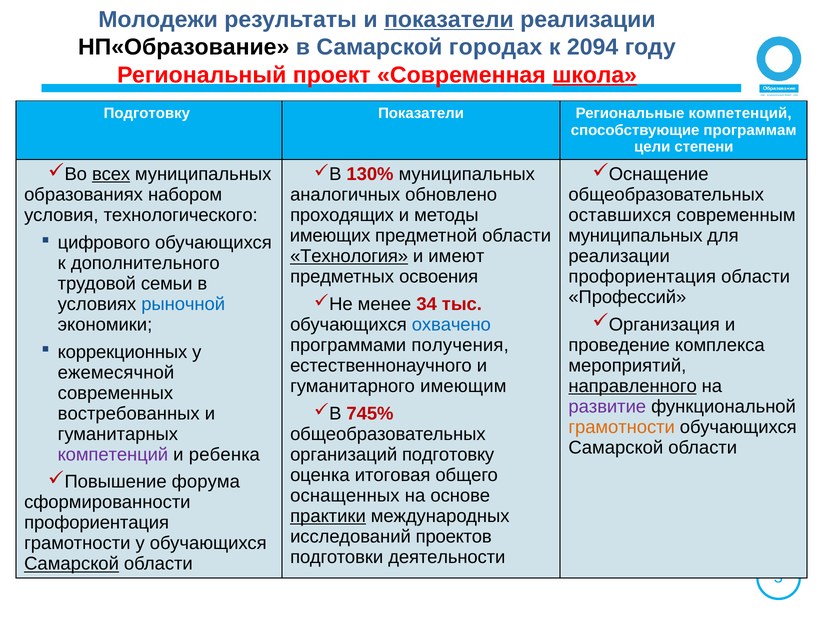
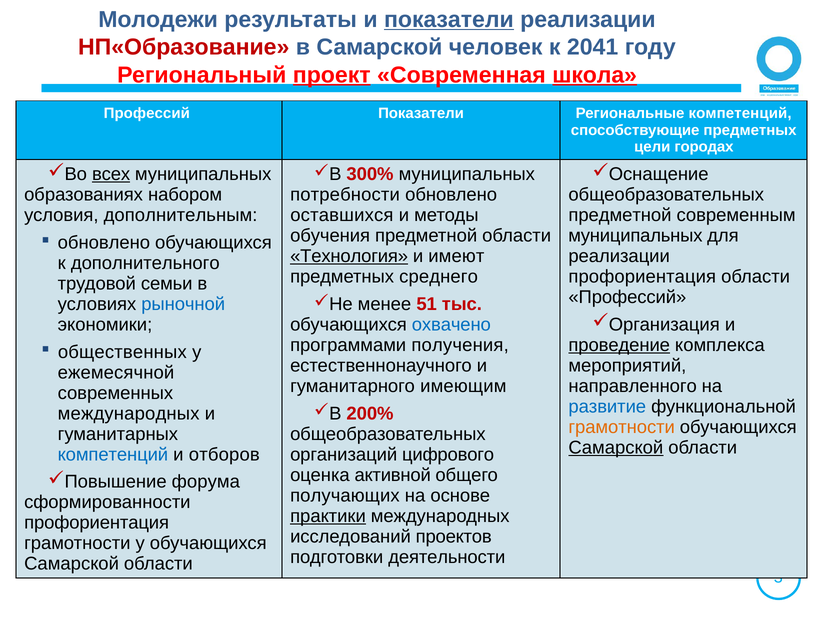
НП«Образование colour: black -> red
городах: городах -> человек
2094: 2094 -> 2041
проект underline: none -> present
Подготовку at (147, 114): Подготовку -> Профессий
способствующие программам: программам -> предметных
степени: степени -> городах
130%: 130% -> 300%
аналогичных: аналогичных -> потребности
технологического: технологического -> дополнительным
проходящих: проходящих -> оставшихся
оставшихся at (620, 215): оставшихся -> предметной
имеющих: имеющих -> обучения
цифрового at (104, 243): цифрового -> обновлено
освоения: освоения -> среднего
34: 34 -> 51
проведение underline: none -> present
коррекционных: коррекционных -> общественных
направленного underline: present -> none
развитие colour: purple -> blue
745%: 745% -> 200%
востребованных at (129, 414): востребованных -> международных
Самарской at (616, 448) underline: none -> present
компетенций at (113, 455) colour: purple -> blue
ребенка: ребенка -> отборов
организаций подготовку: подготовку -> цифрового
итоговая: итоговая -> активной
оснащенных: оснащенных -> получающих
Самарской at (72, 564) underline: present -> none
